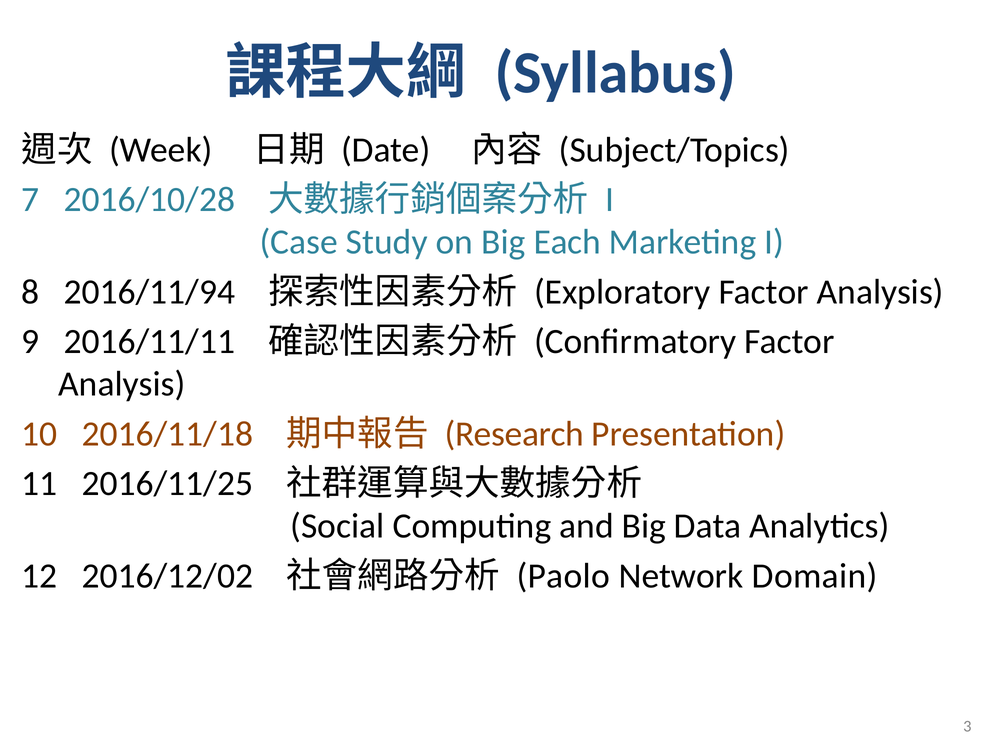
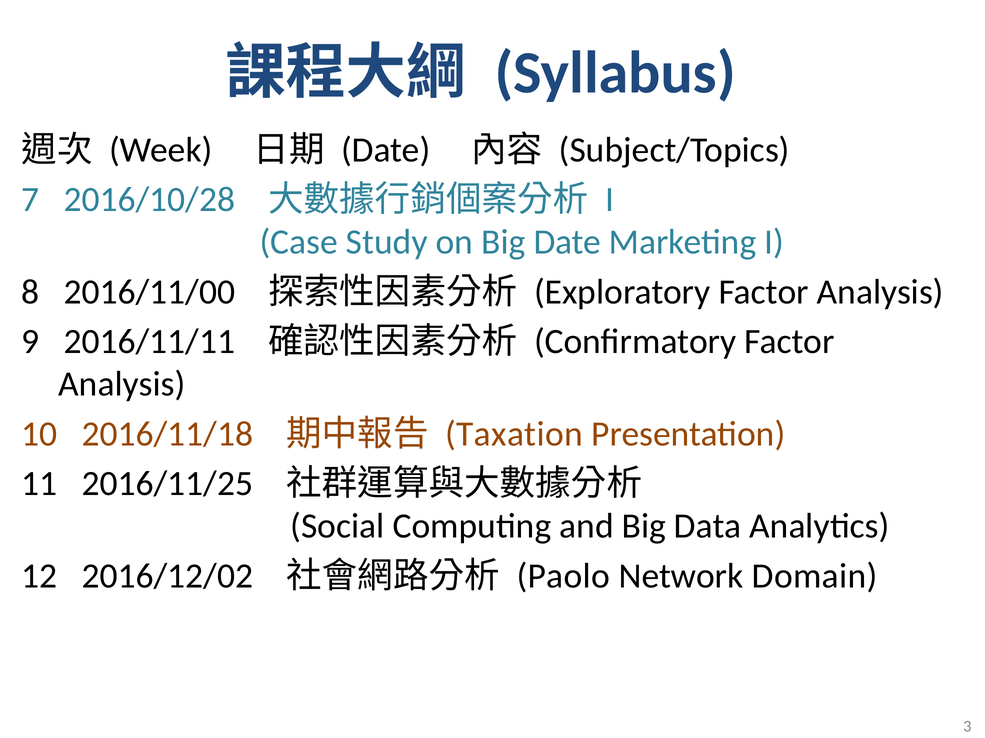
Big Each: Each -> Date
2016/11/94: 2016/11/94 -> 2016/11/00
Research: Research -> Taxation
